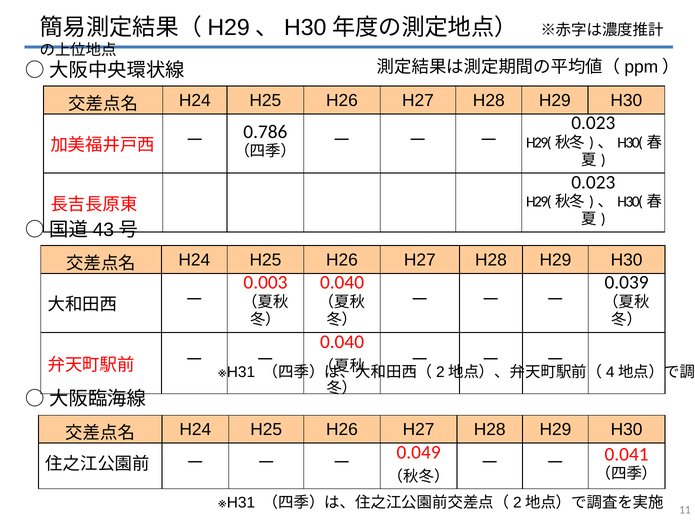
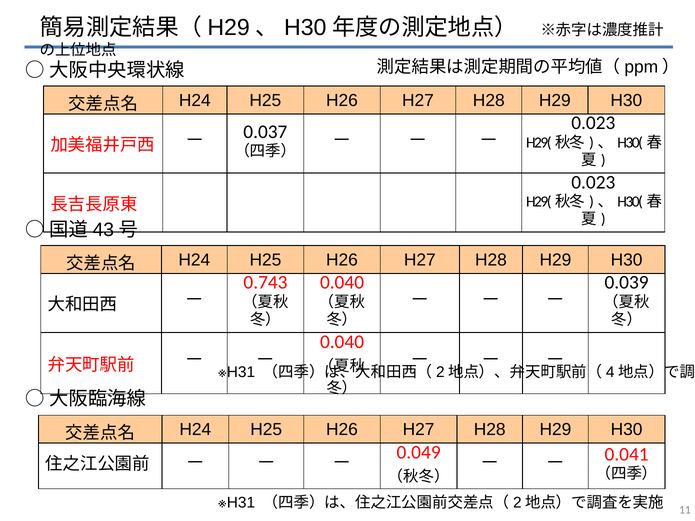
0.786: 0.786 -> 0.037
0.003: 0.003 -> 0.743
